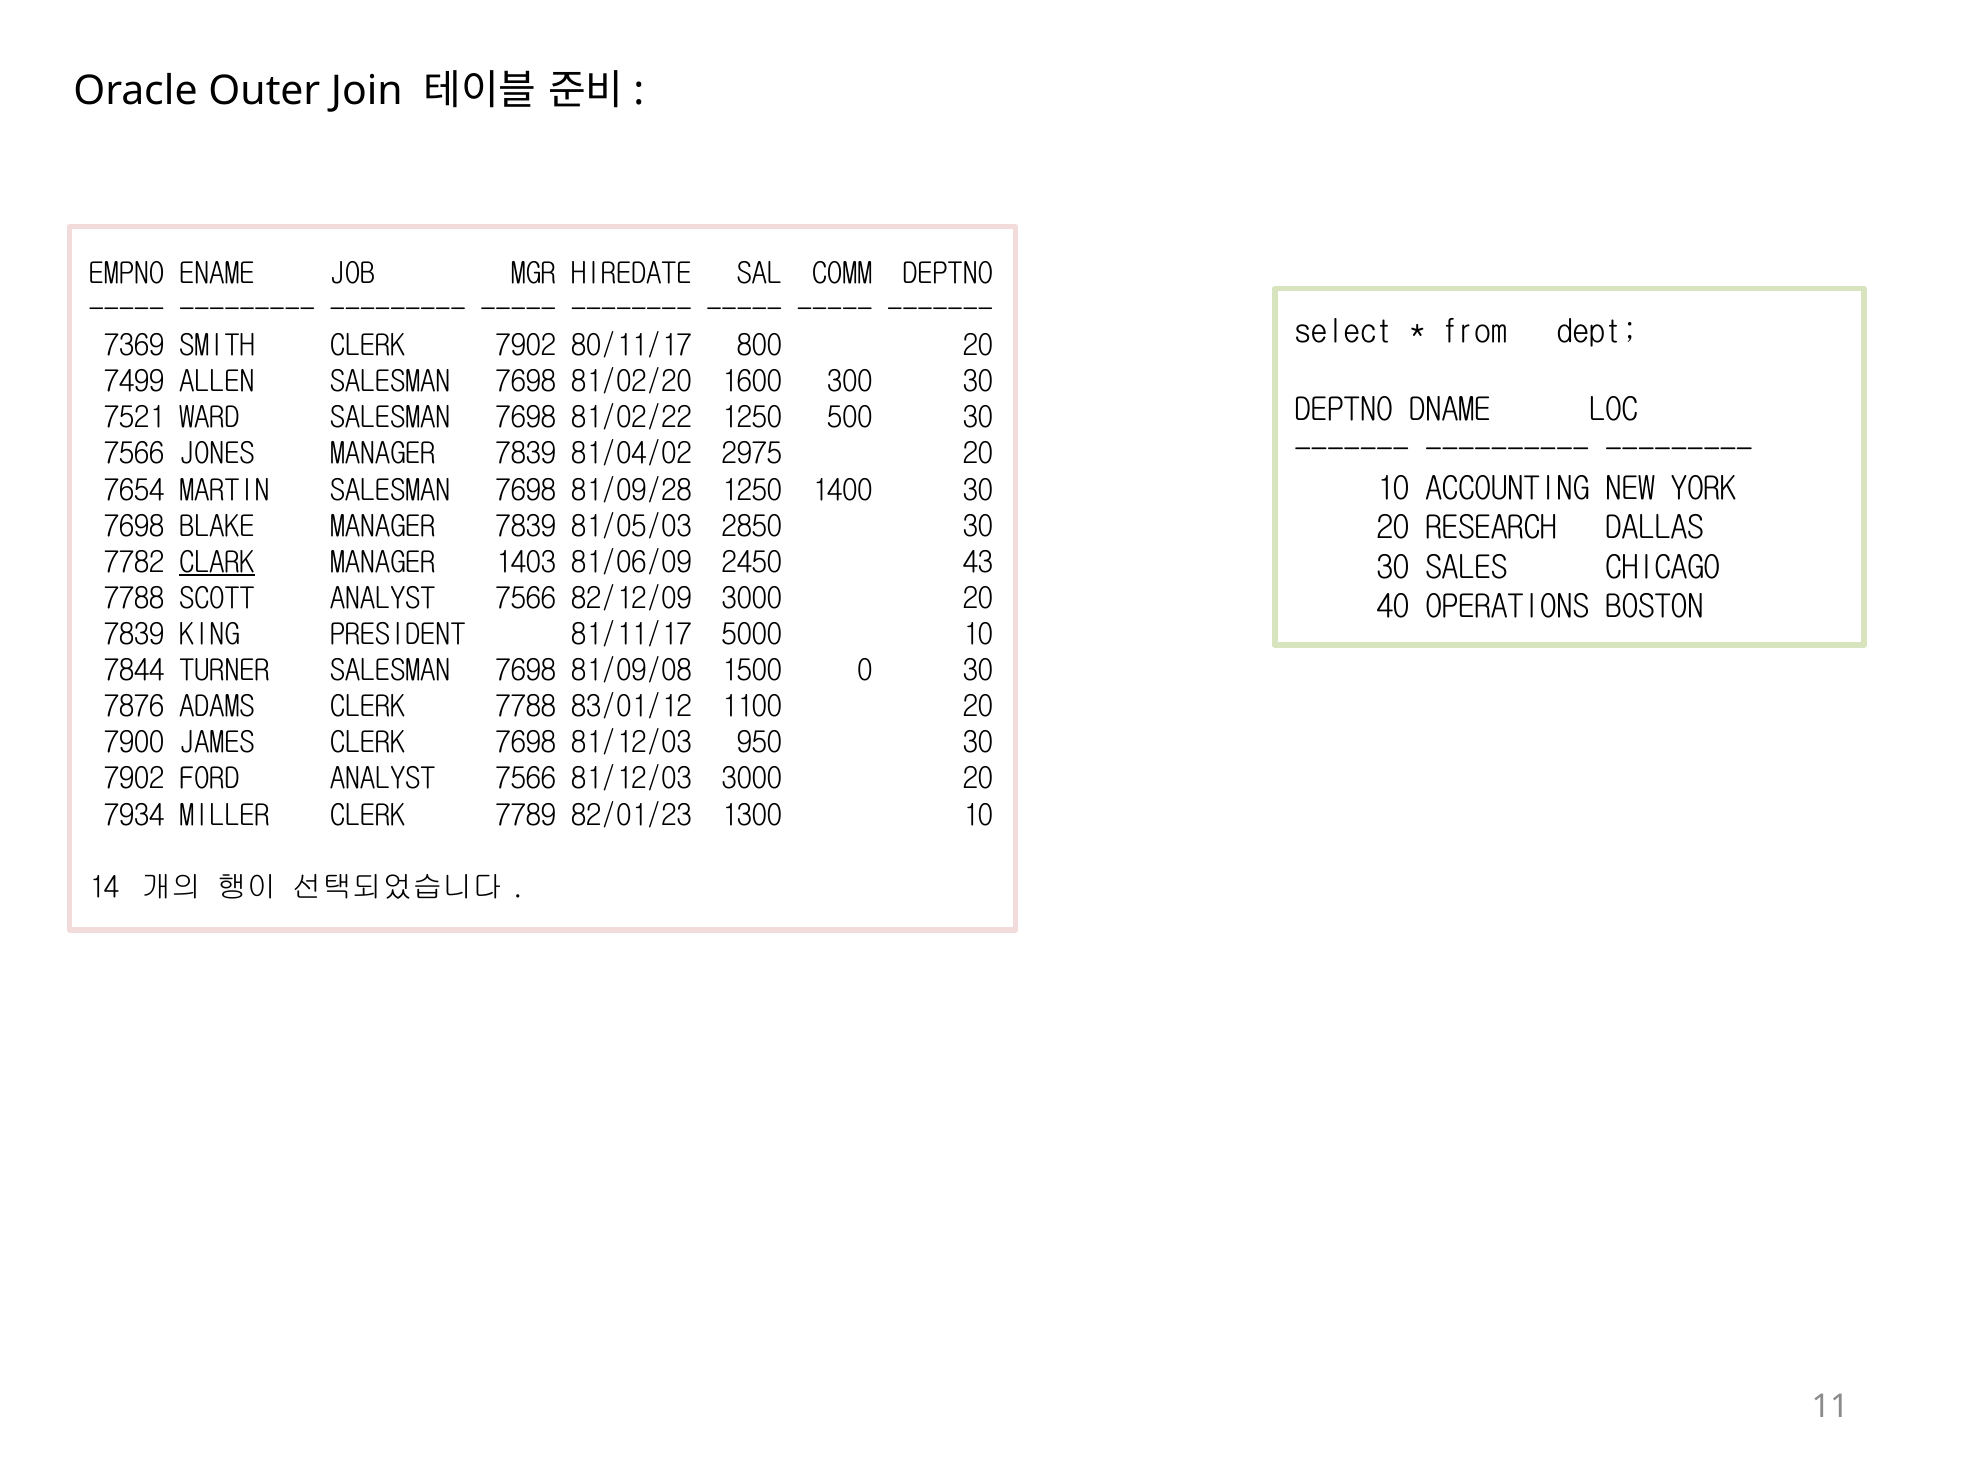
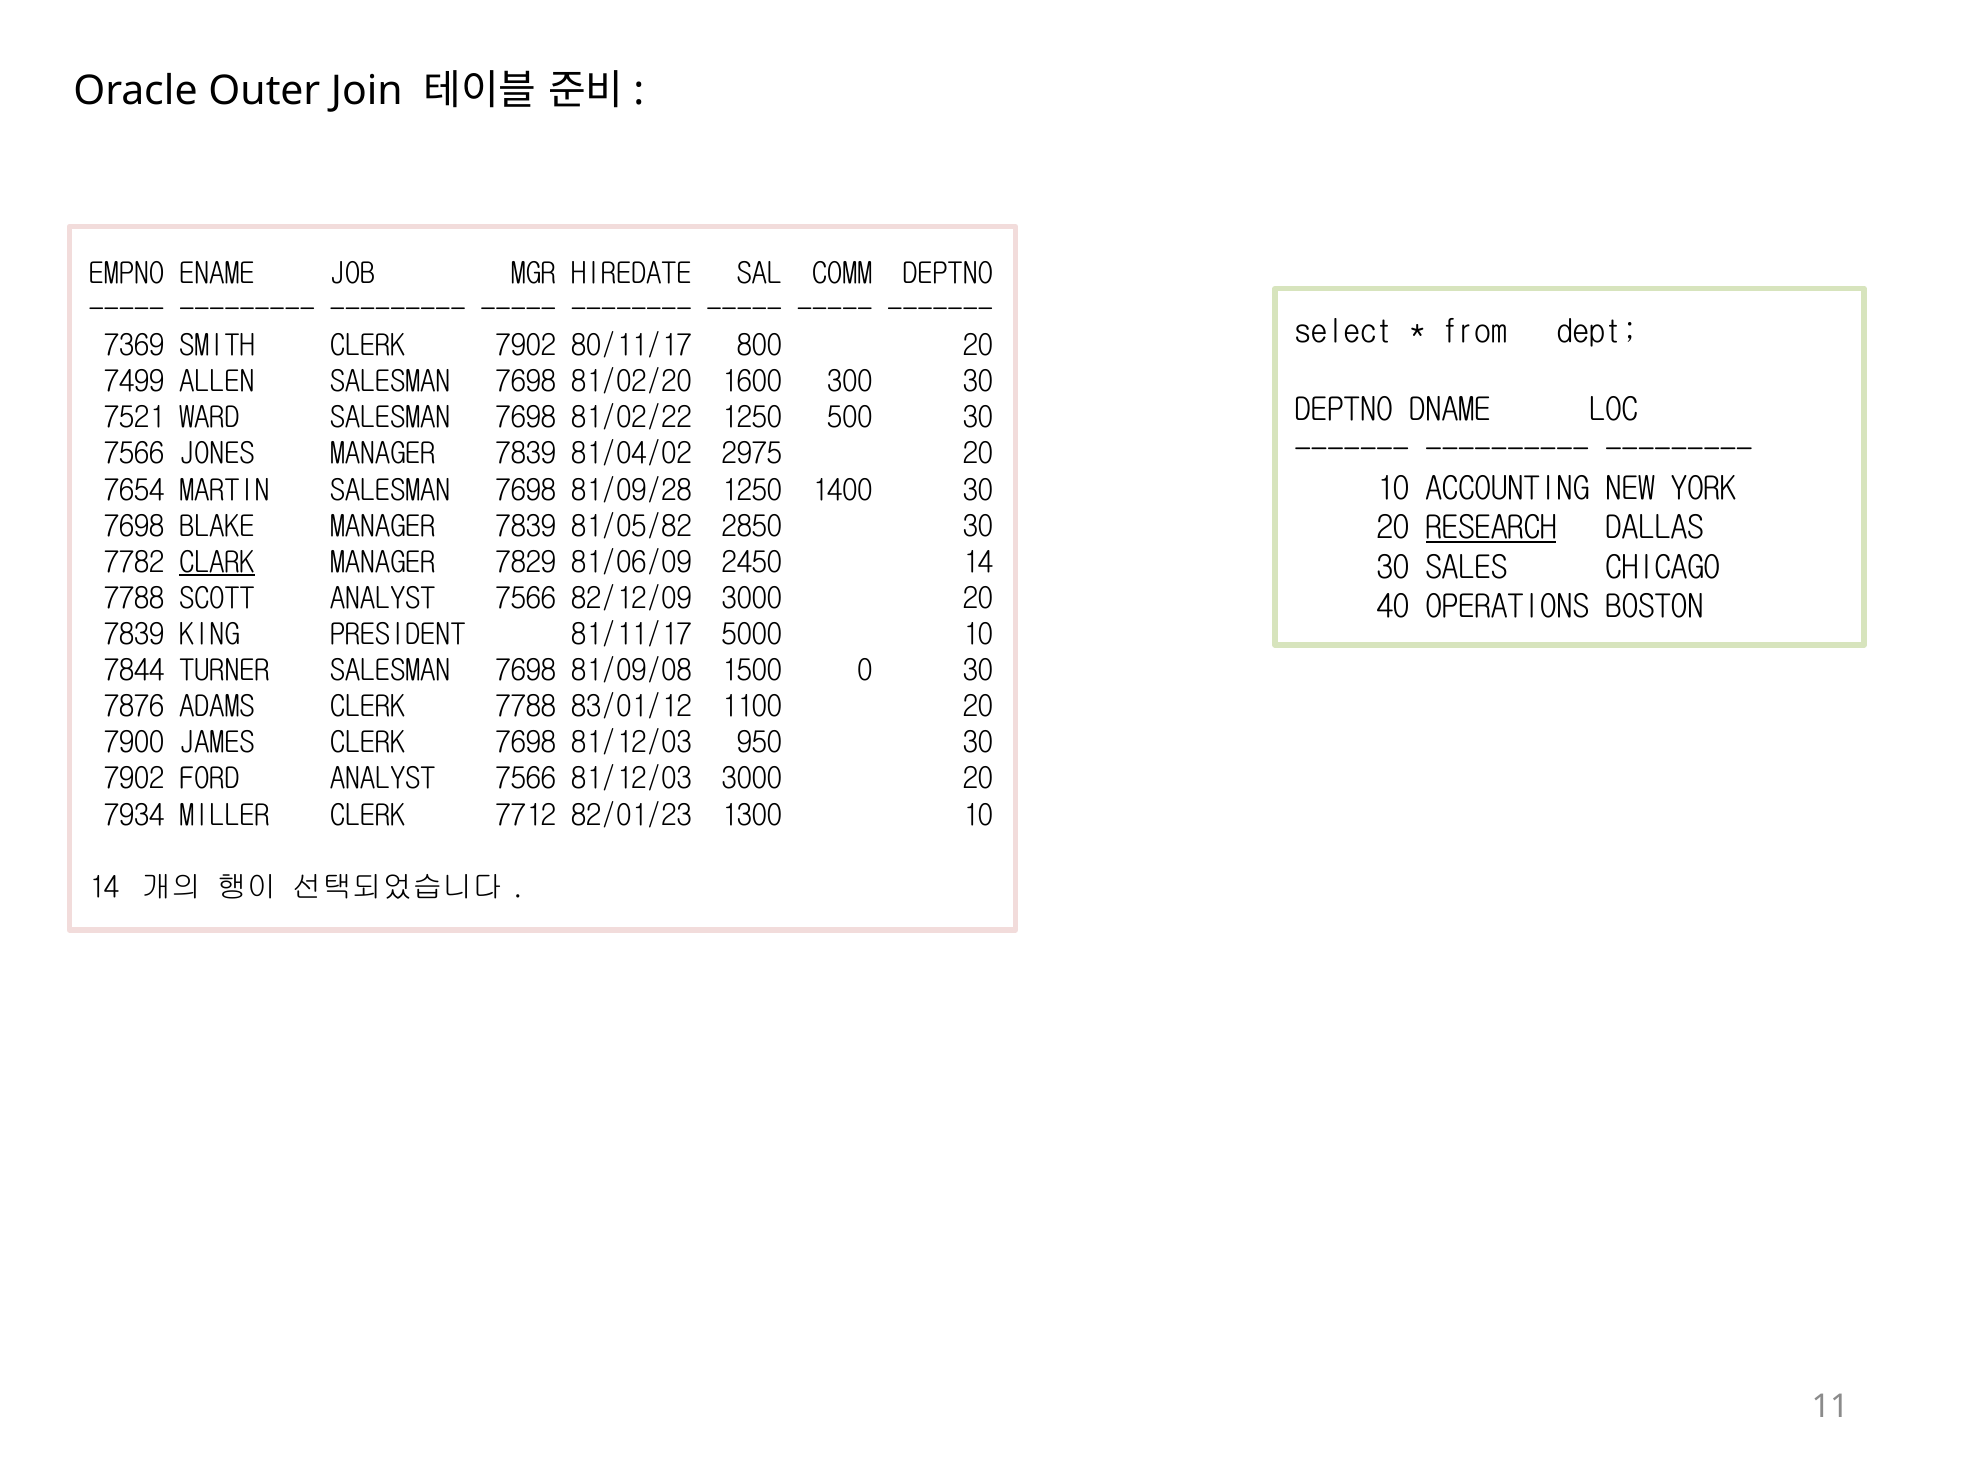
81/05/03: 81/05/03 -> 81/05/82
RESEARCH underline: none -> present
1403: 1403 -> 7829
2450 43: 43 -> 14
7789: 7789 -> 7712
